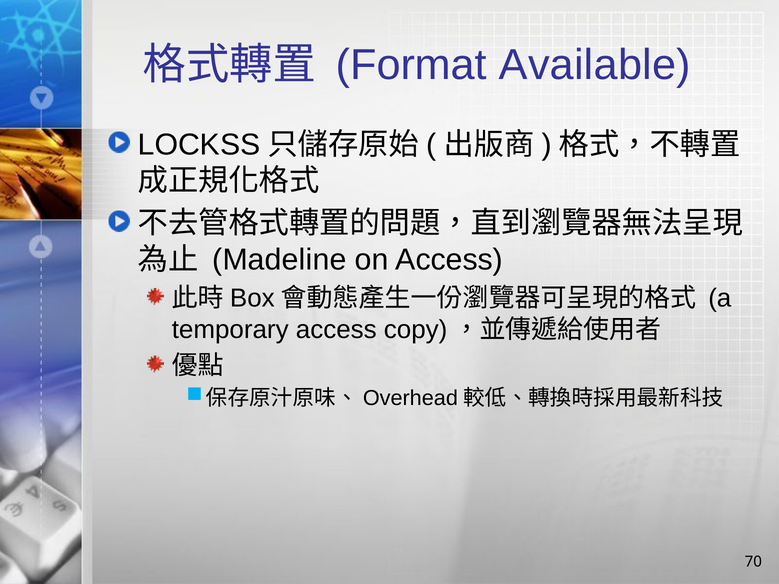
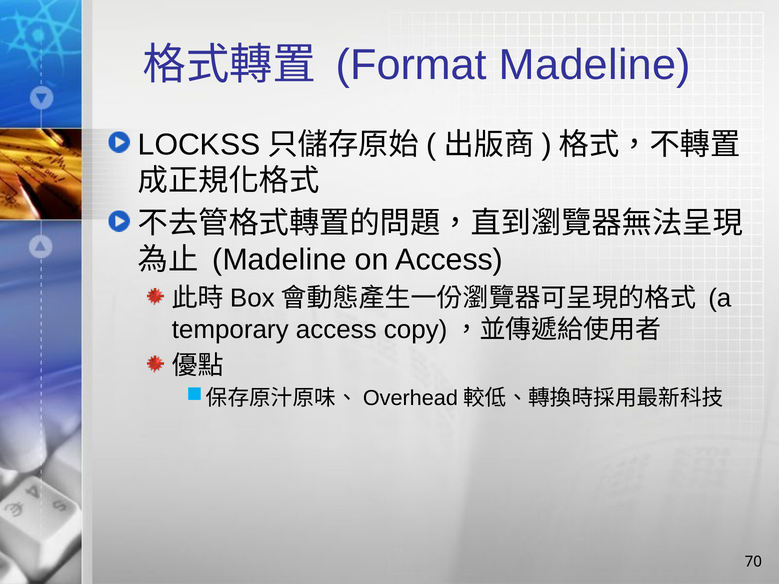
Format Available: Available -> Madeline
